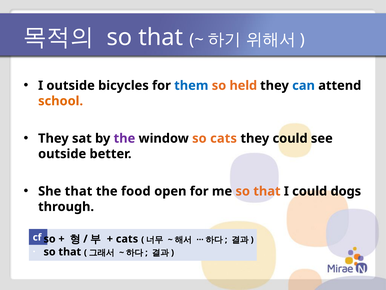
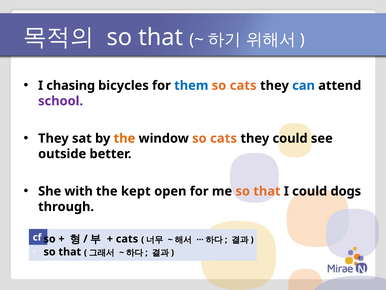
I outside: outside -> chasing
held at (243, 85): held -> cats
school colour: orange -> purple
the at (124, 138) colour: purple -> orange
She that: that -> with
food: food -> kept
